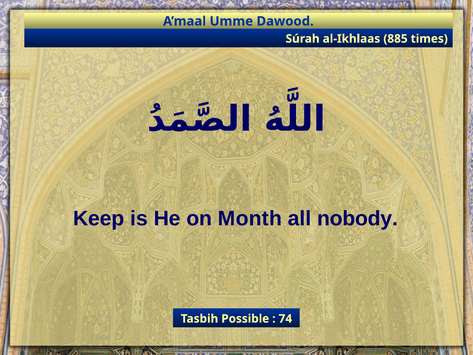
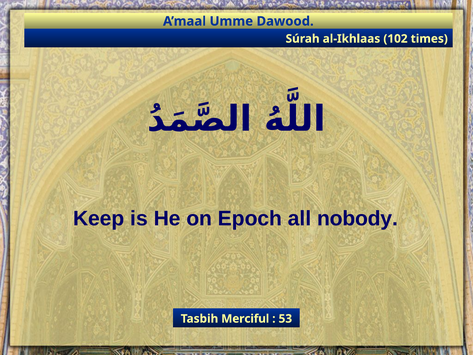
885: 885 -> 102
Month: Month -> Epoch
Possible: Possible -> Merciful
74: 74 -> 53
